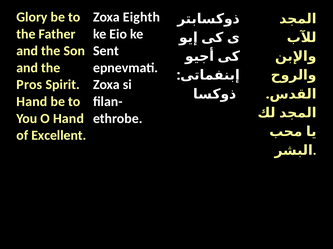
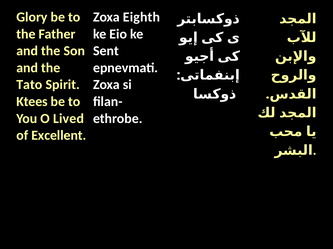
Pros: Pros -> Tato
Hand at (32, 102): Hand -> Ktees
O Hand: Hand -> Lived
